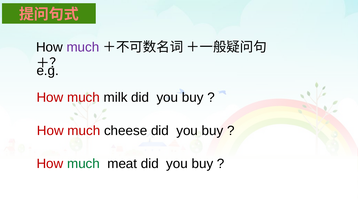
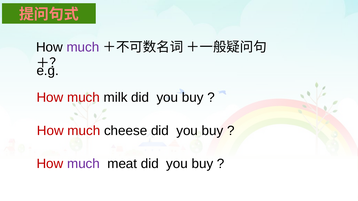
much at (83, 164) colour: green -> purple
